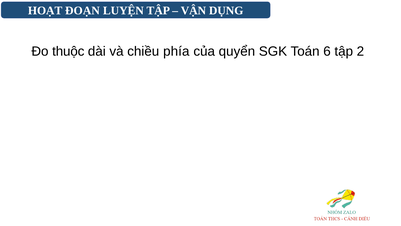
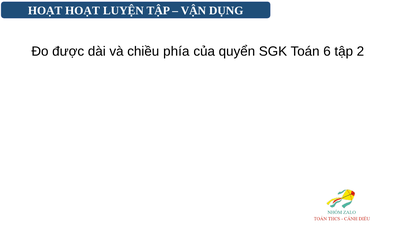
HOẠT ĐOẠN: ĐOẠN -> HOẠT
thuộc: thuộc -> được
